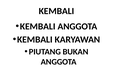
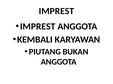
KEMBALI at (56, 11): KEMBALI -> IMPREST
KEMBALI at (38, 27): KEMBALI -> IMPREST
